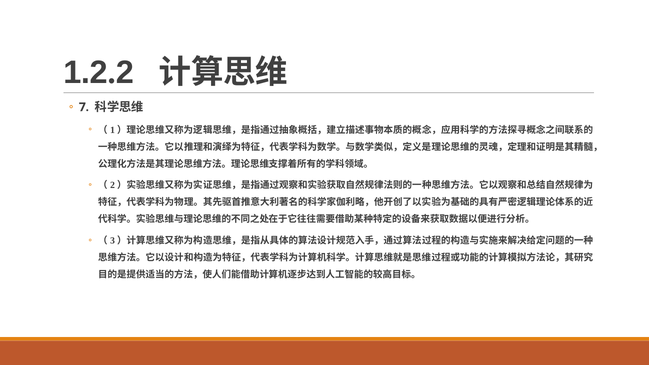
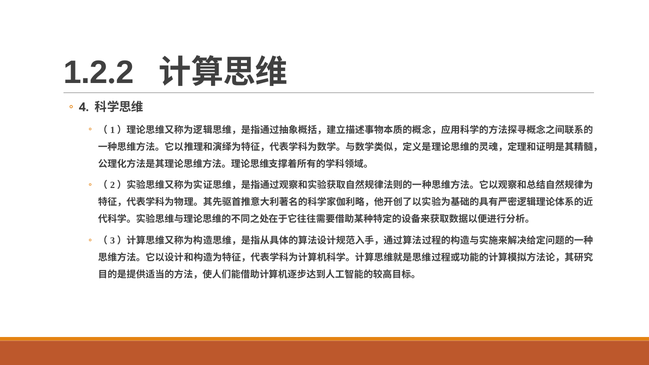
7: 7 -> 4
